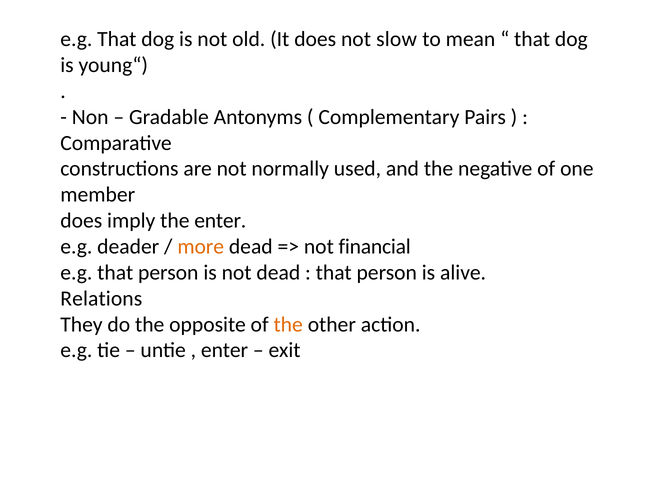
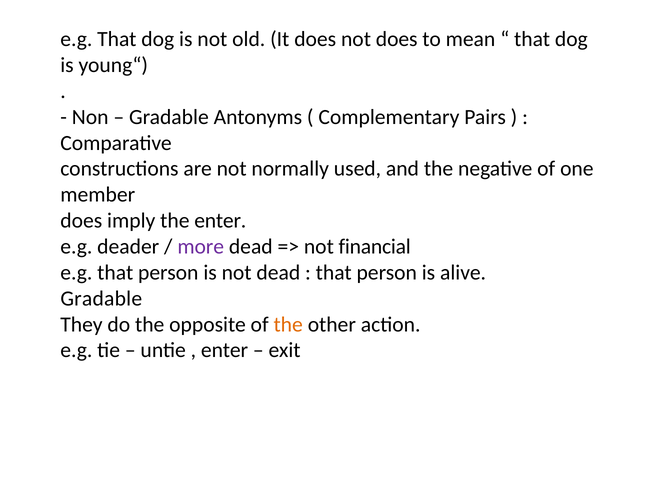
not slow: slow -> does
more colour: orange -> purple
Relations at (101, 298): Relations -> Gradable
